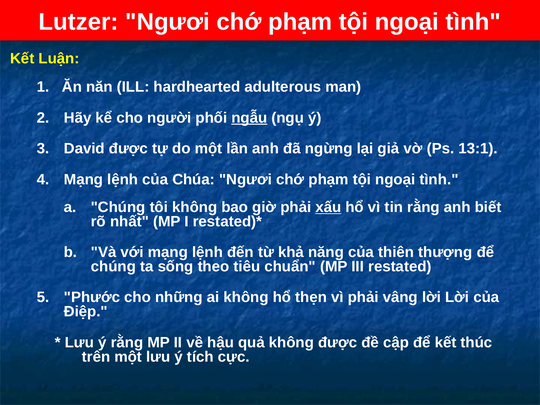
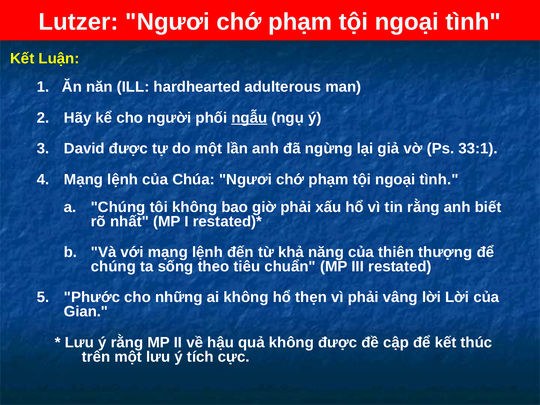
13:1: 13:1 -> 33:1
xấu underline: present -> none
Điệp: Điệp -> Gian
